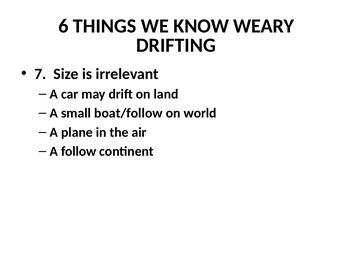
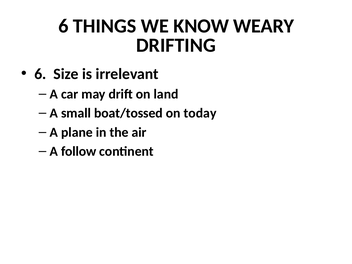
7 at (40, 74): 7 -> 6
boat/follow: boat/follow -> boat/tossed
world: world -> today
